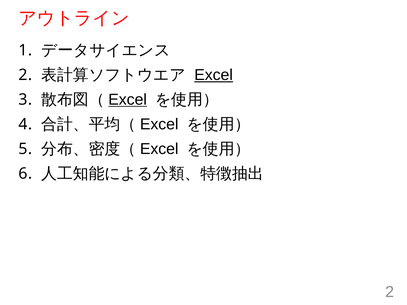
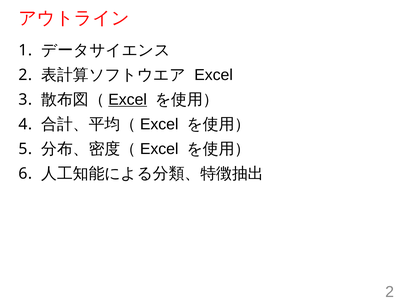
Excel at (214, 75) underline: present -> none
